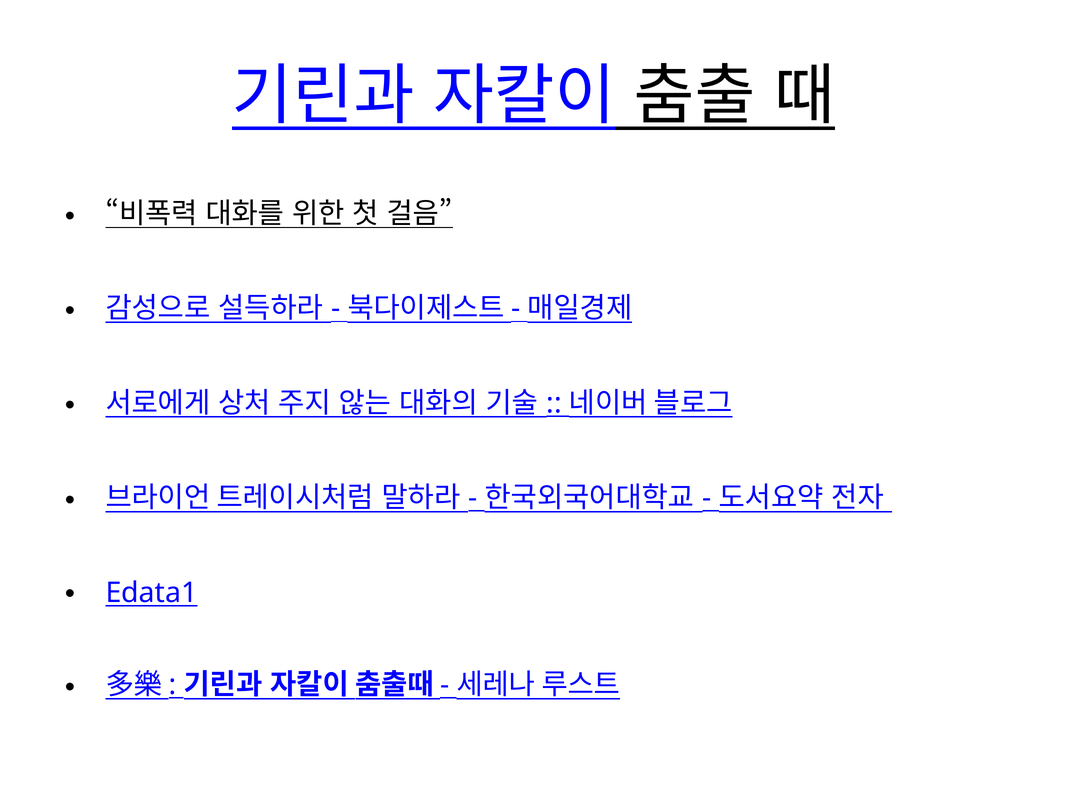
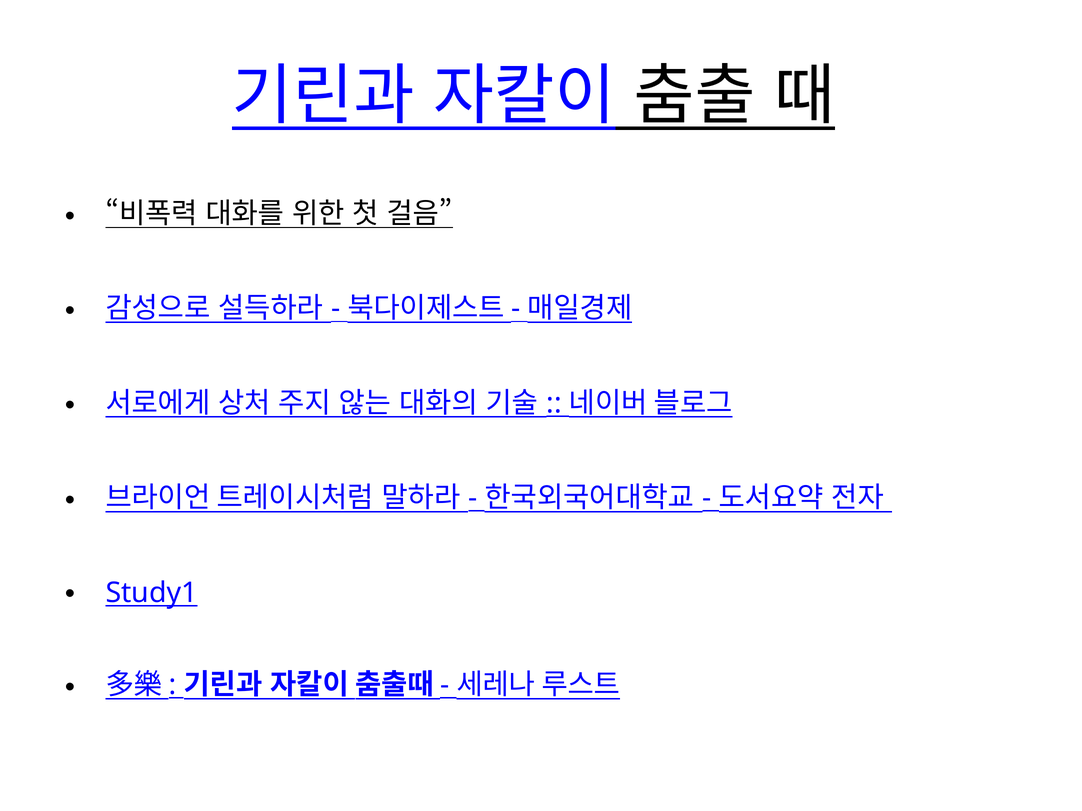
Edata1: Edata1 -> Study1
